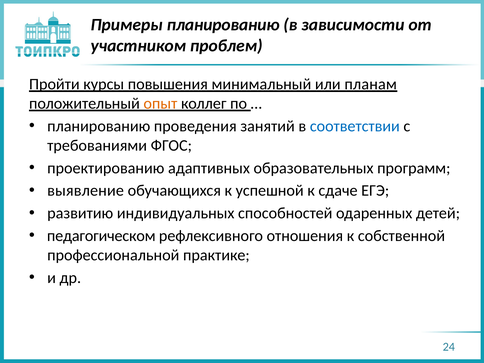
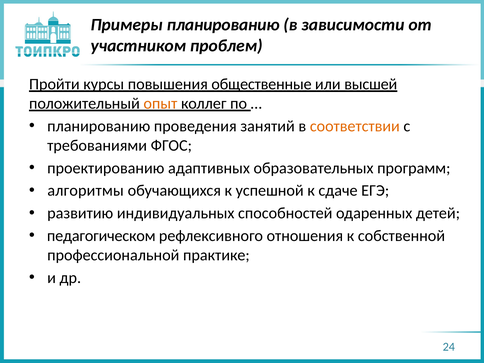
минимальный: минимальный -> общественные
планам: планам -> высшей
соответствии colour: blue -> orange
выявление: выявление -> алгоритмы
